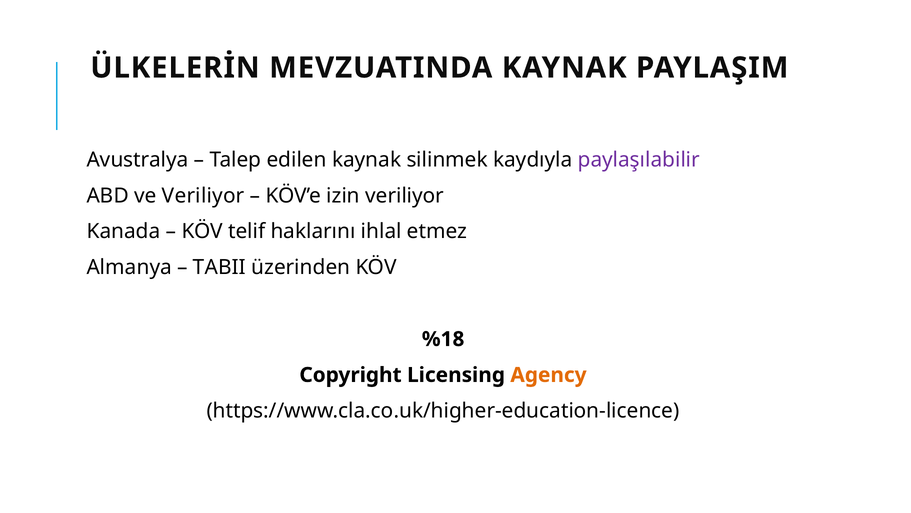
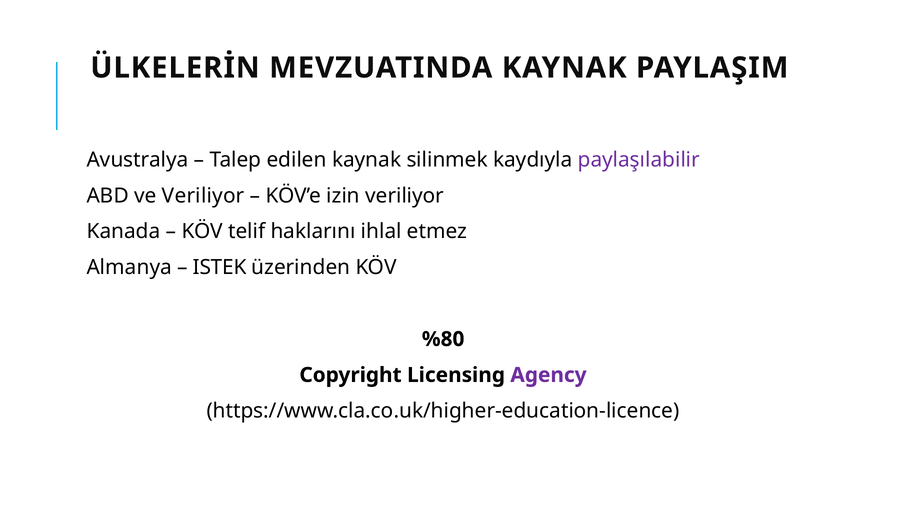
TABII: TABII -> ISTEK
%18: %18 -> %80
Agency colour: orange -> purple
